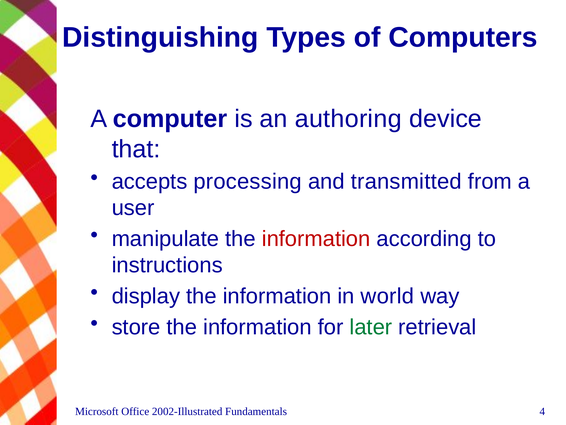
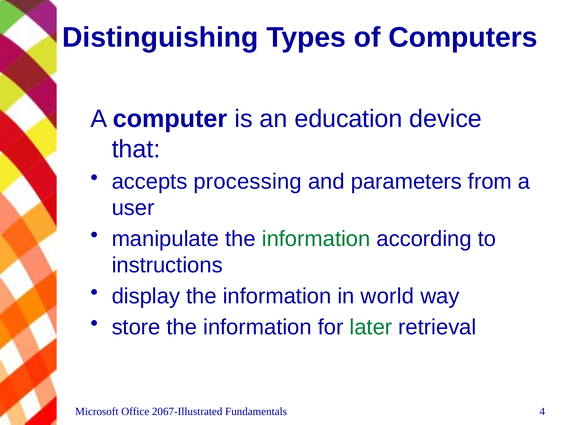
authoring: authoring -> education
transmitted: transmitted -> parameters
information at (316, 239) colour: red -> green
2002-Illustrated: 2002-Illustrated -> 2067-Illustrated
